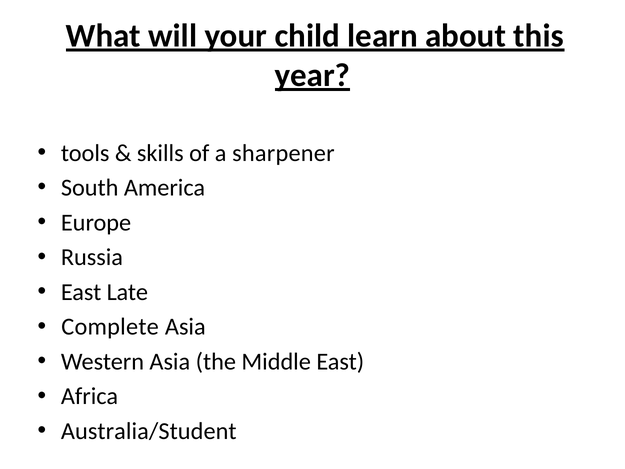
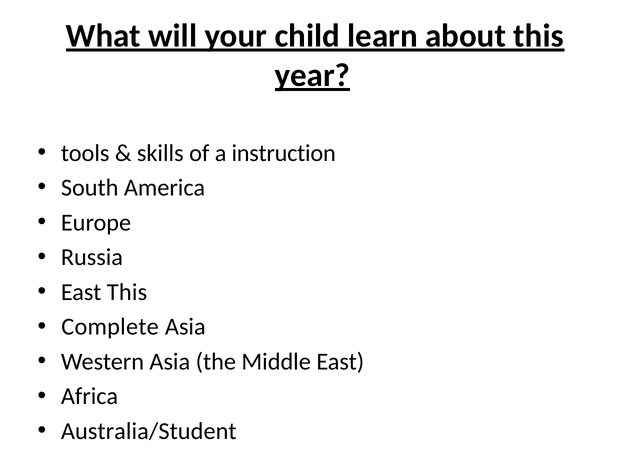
sharpener: sharpener -> instruction
East Late: Late -> This
